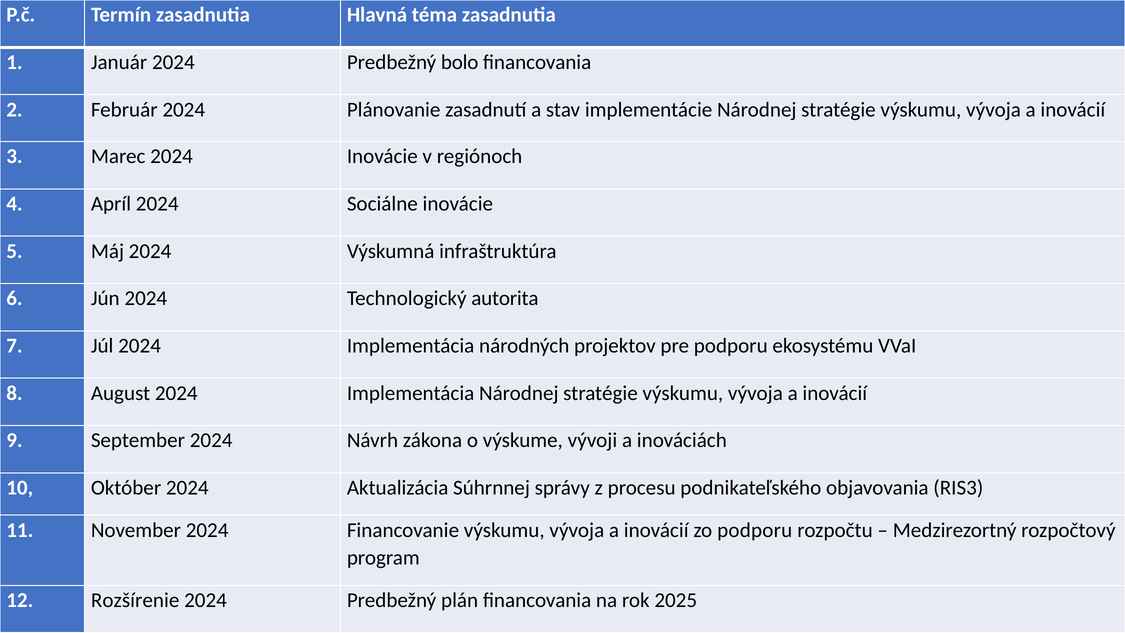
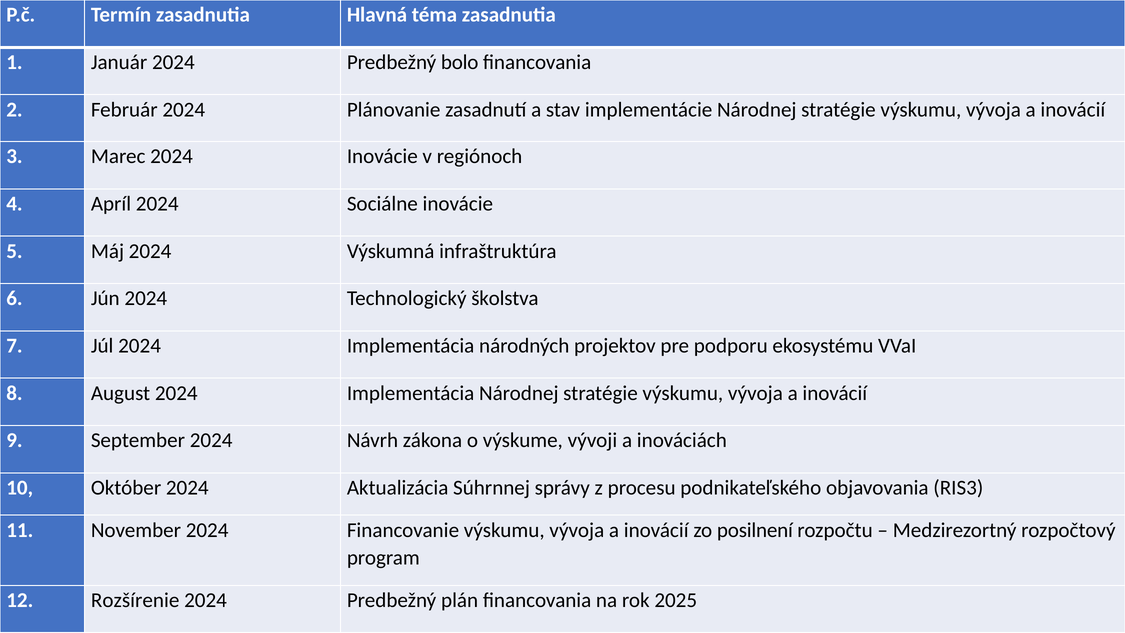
autorita: autorita -> školstva
zo podporu: podporu -> posilnení
